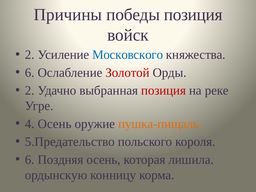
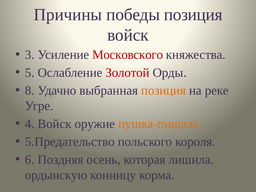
2 at (30, 55): 2 -> 3
Московского colour: blue -> red
6 at (30, 73): 6 -> 5
2 at (30, 90): 2 -> 8
позиция at (164, 90) colour: red -> orange
4 Осень: Осень -> Войск
